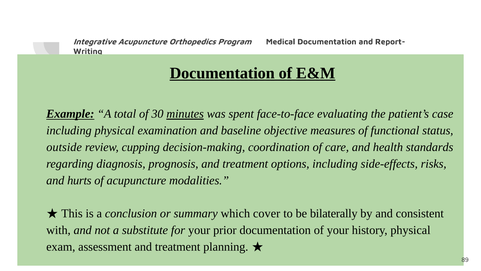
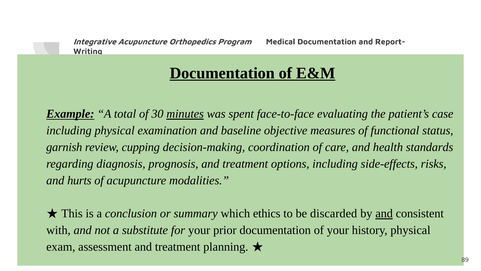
outside: outside -> garnish
cover: cover -> ethics
bilaterally: bilaterally -> discarded
and at (384, 213) underline: none -> present
